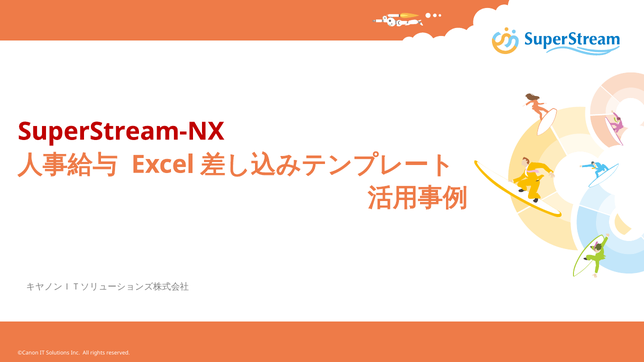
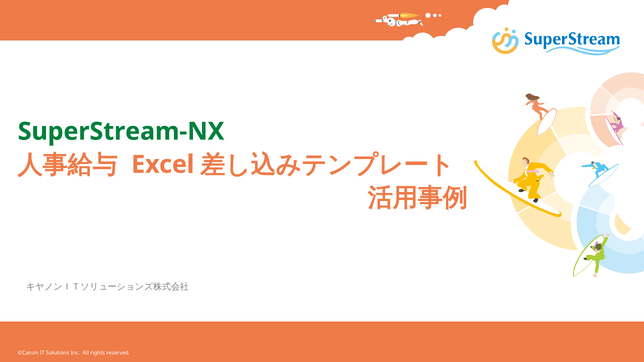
SuperStream-NX colour: red -> green
